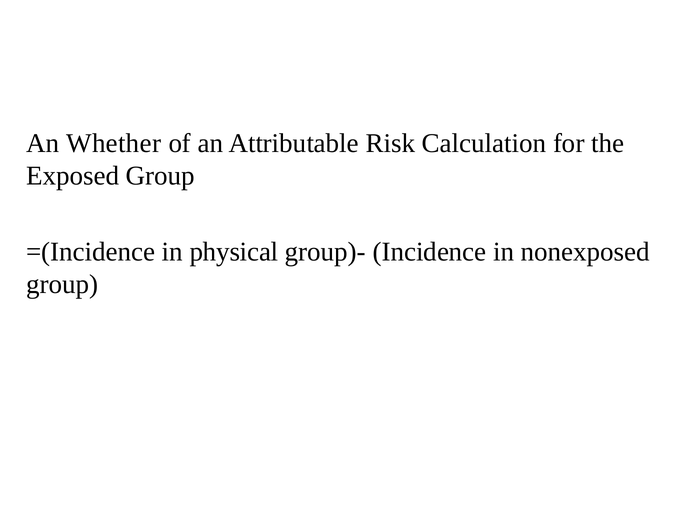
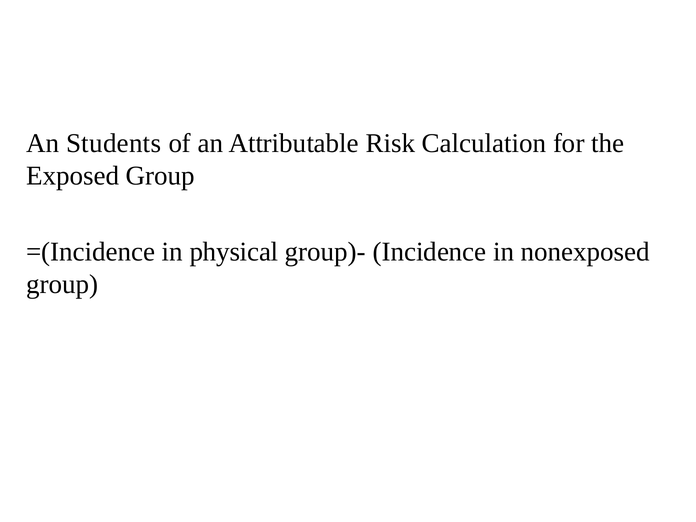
Whether: Whether -> Students
